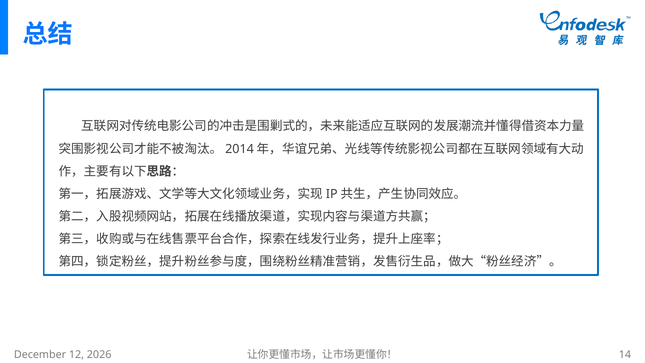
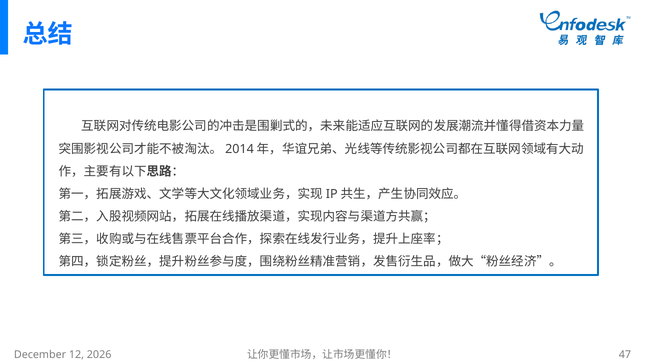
14: 14 -> 47
